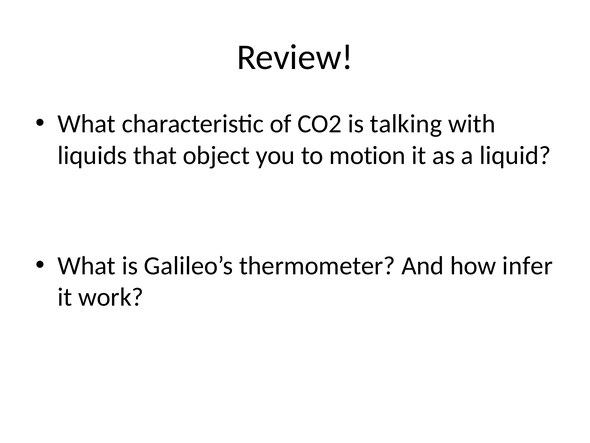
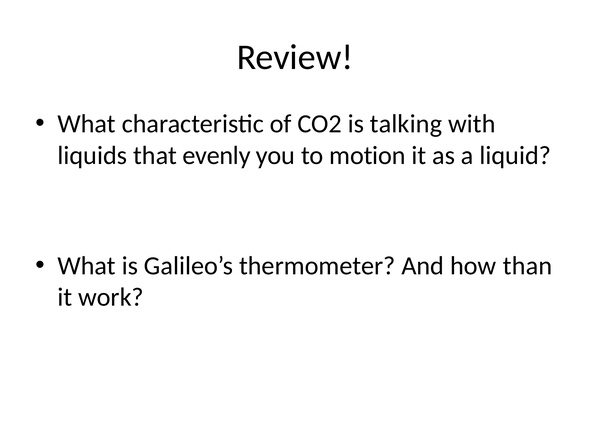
object: object -> evenly
infer: infer -> than
